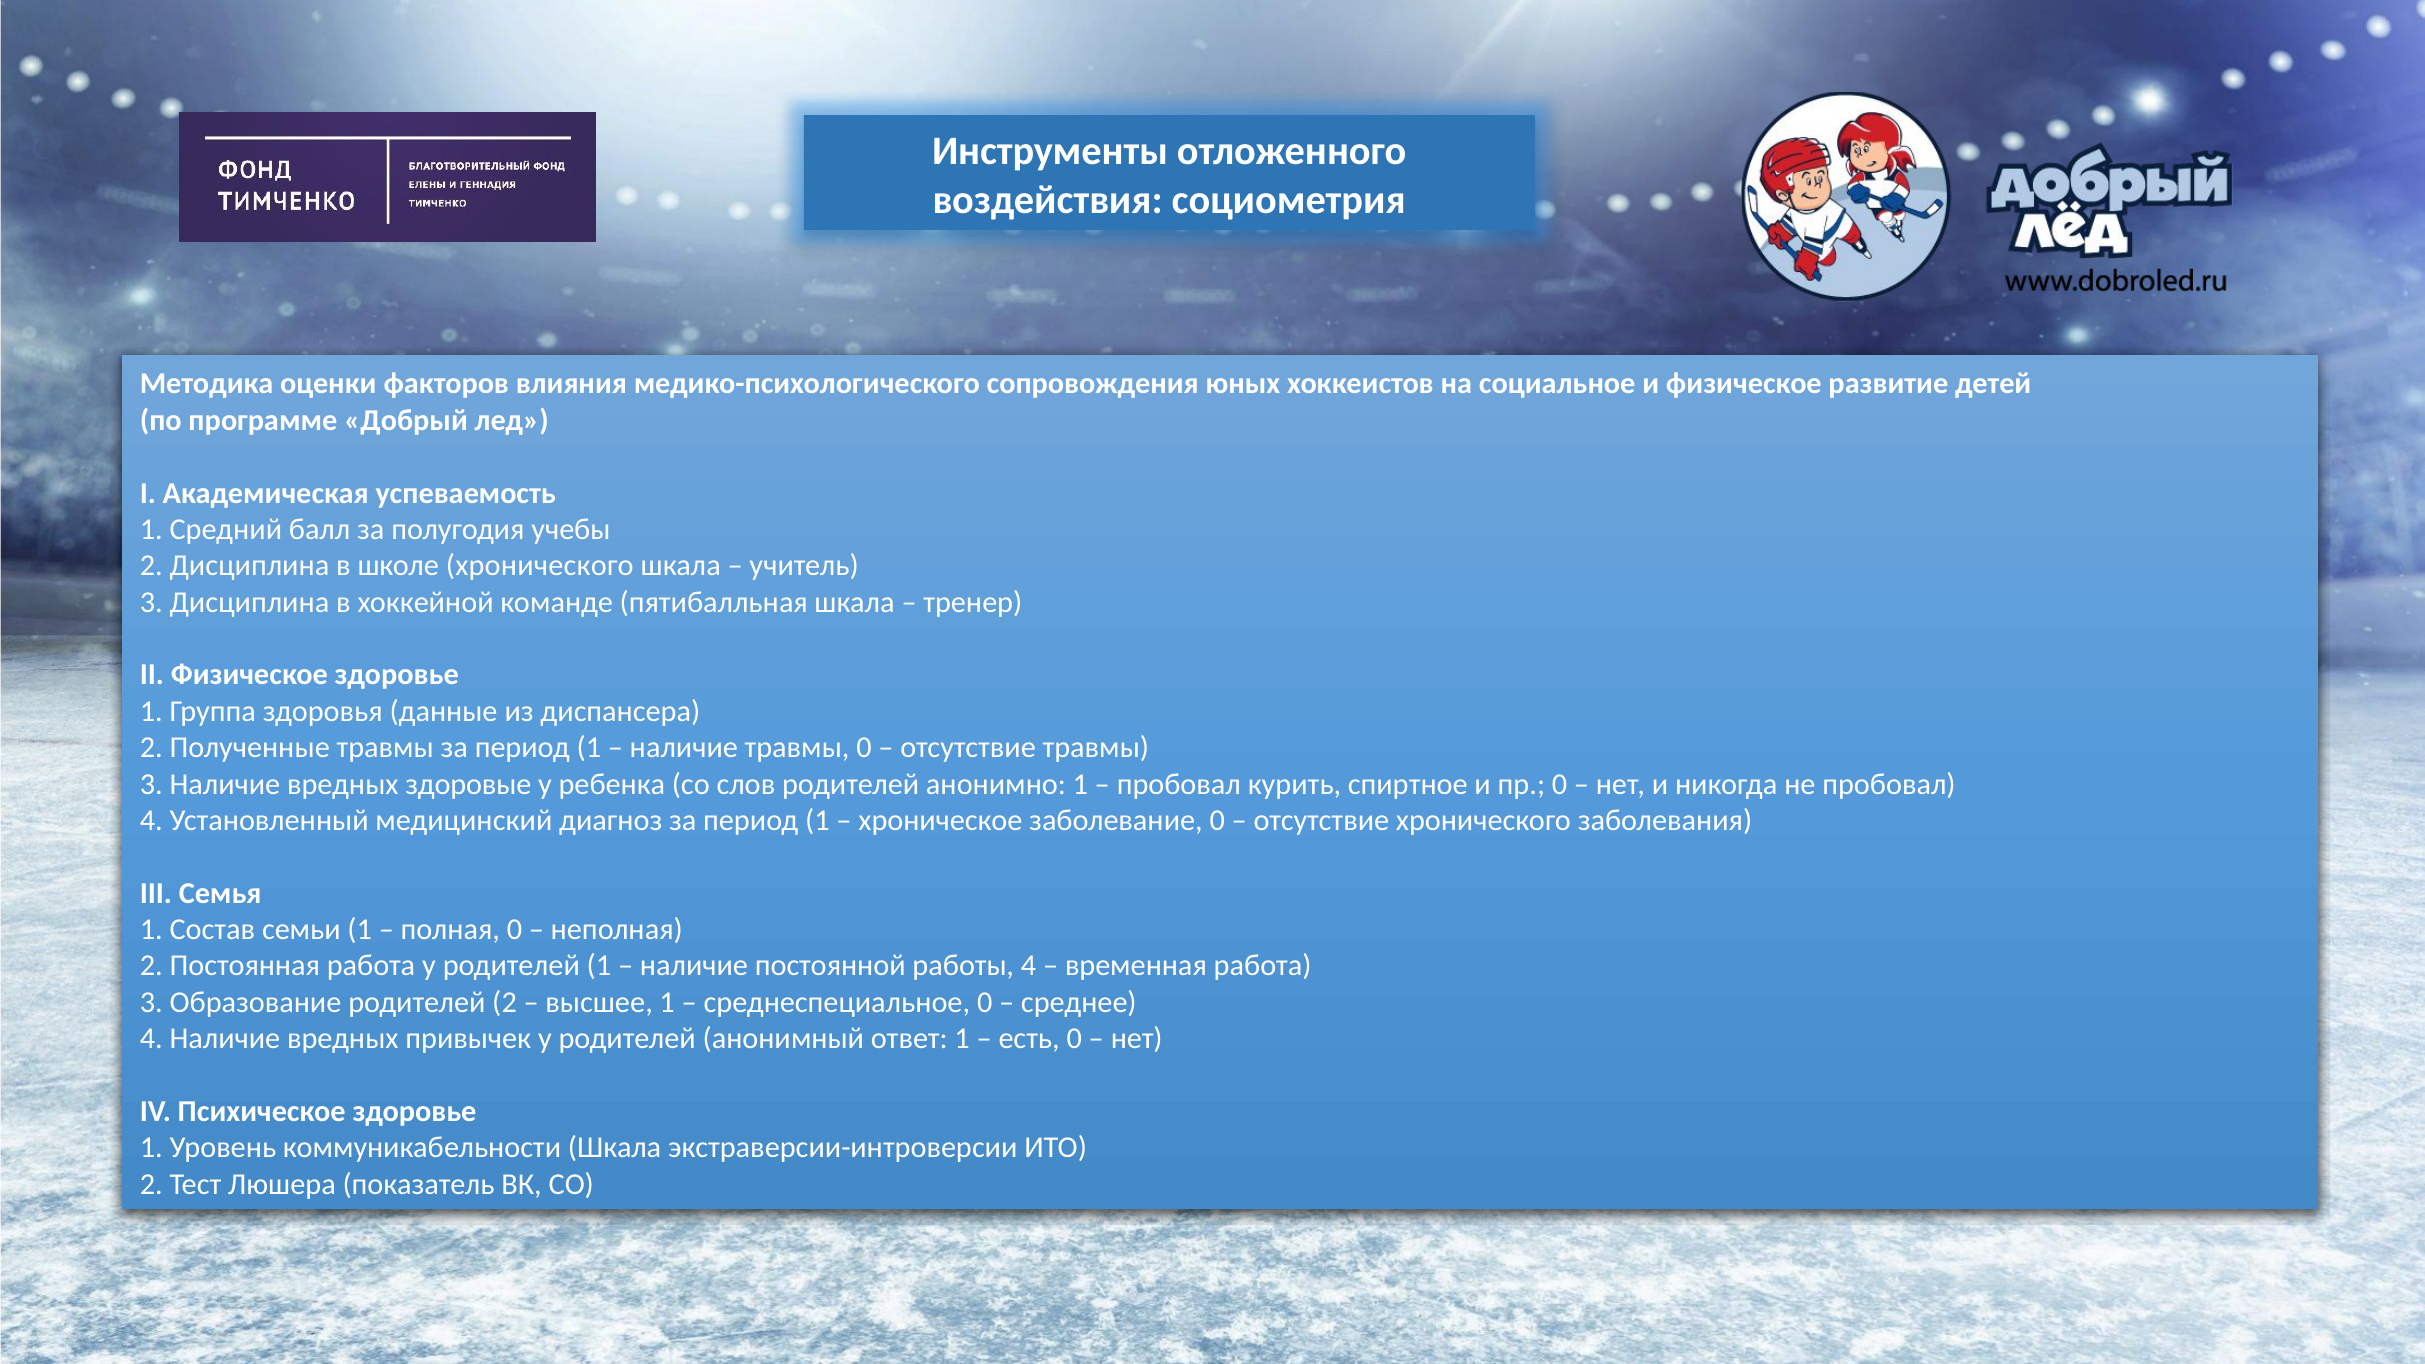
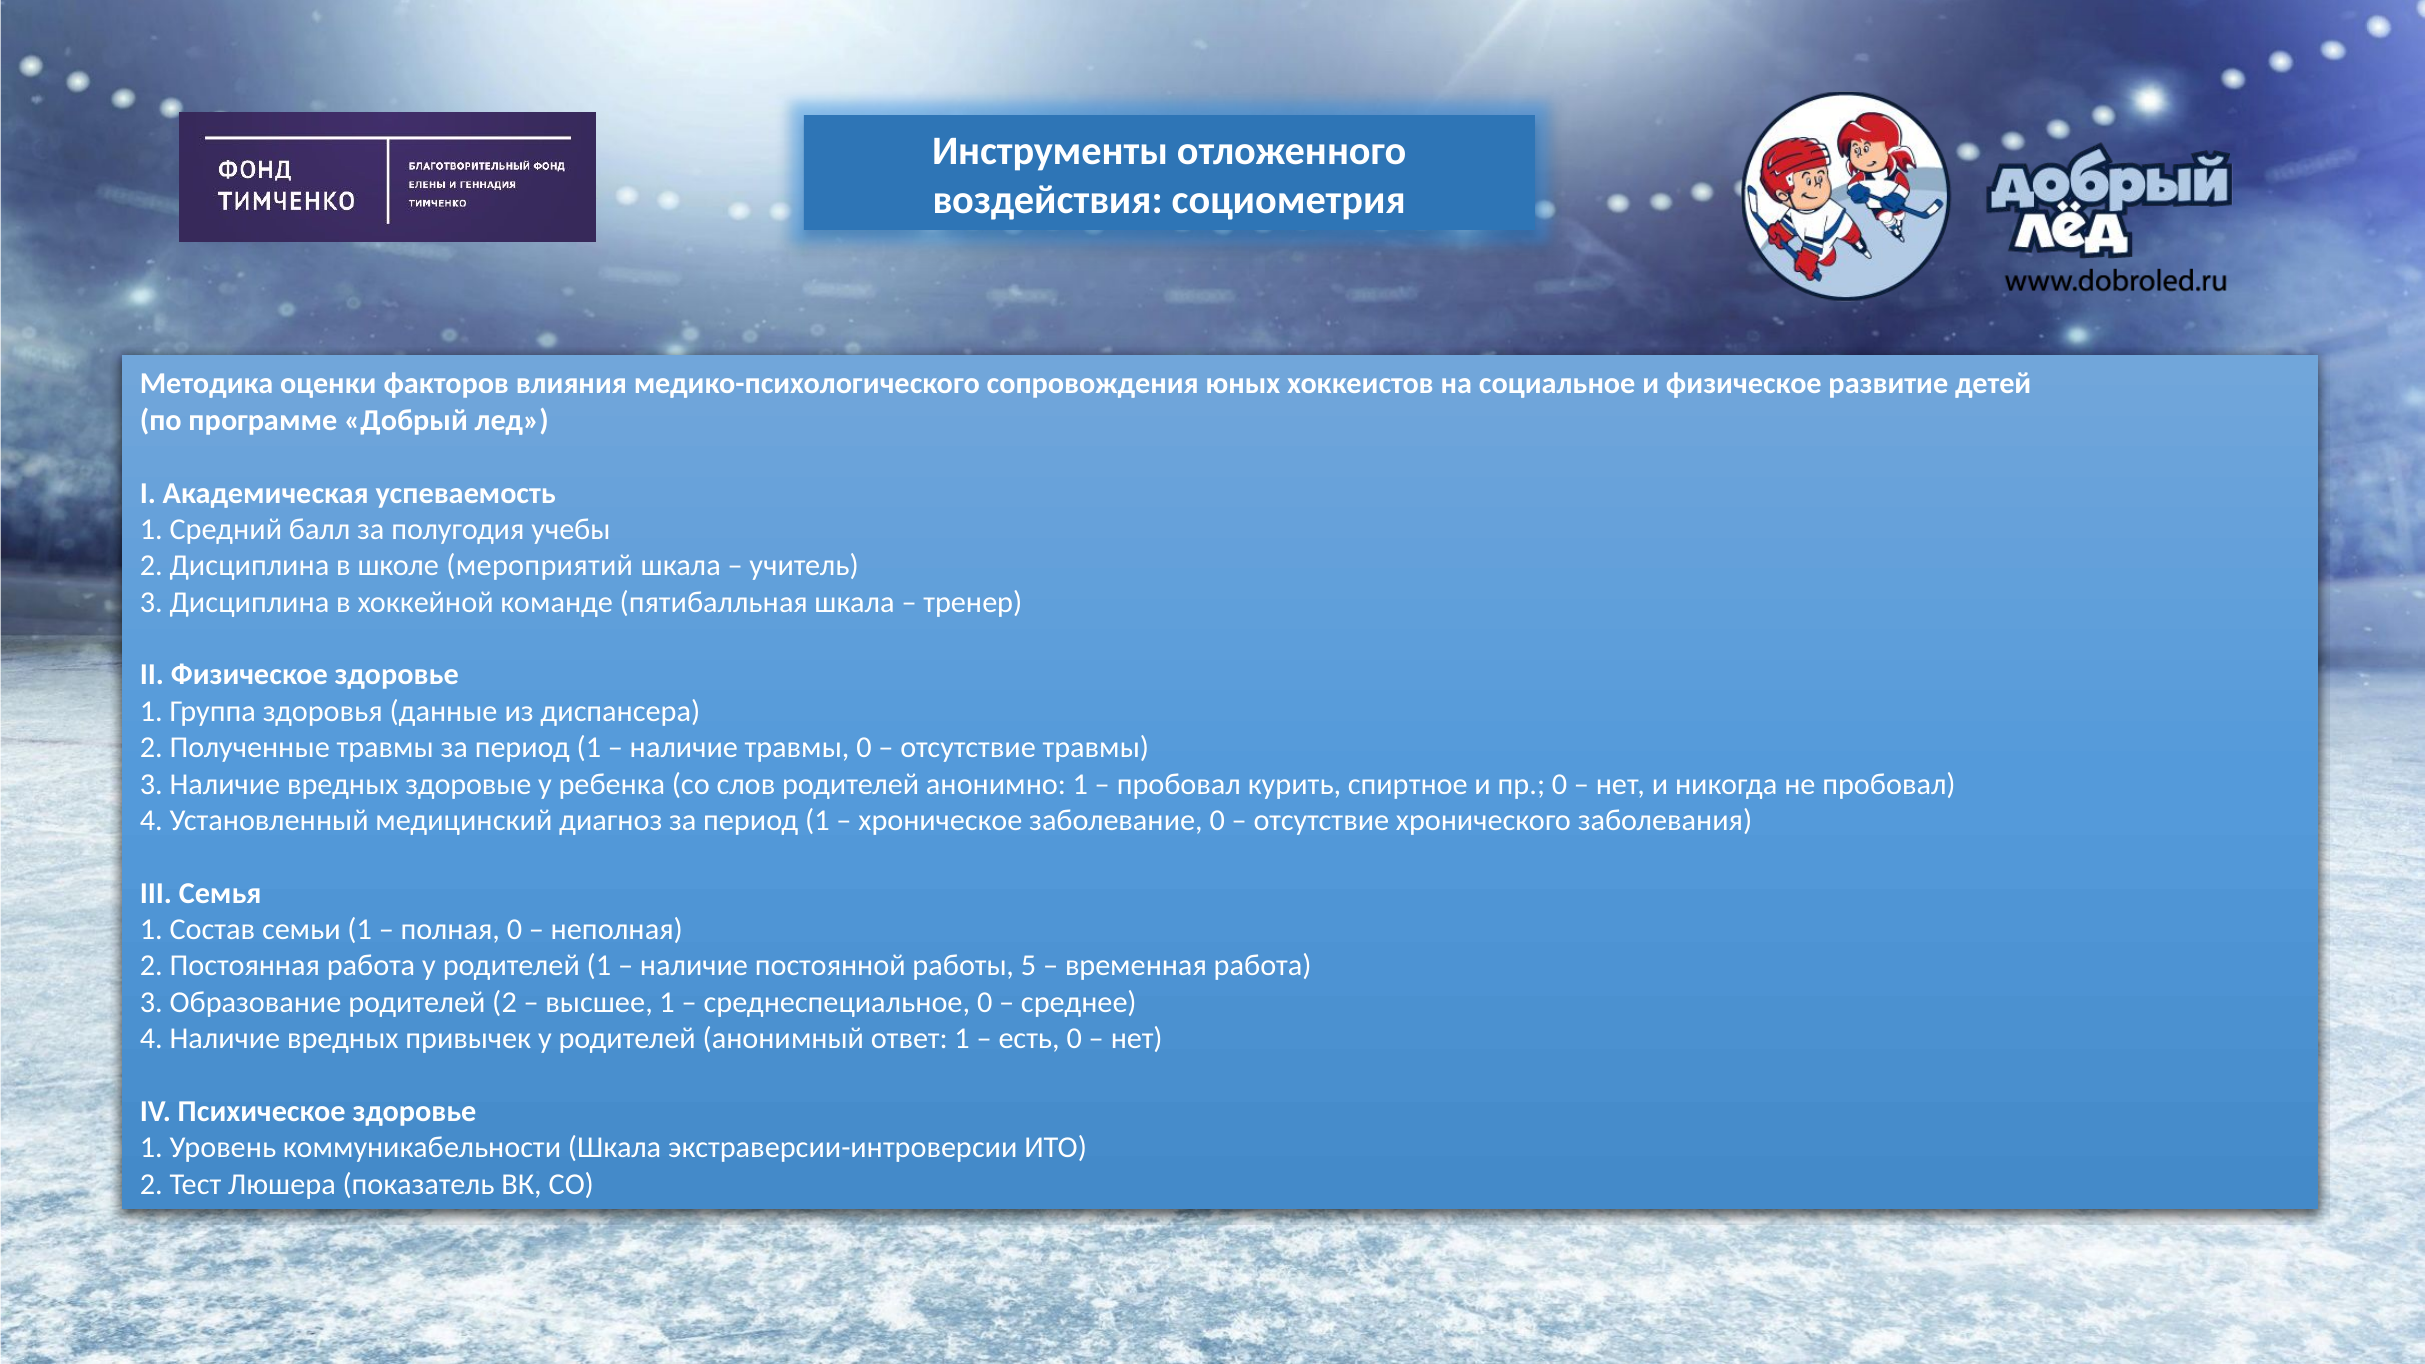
школе хронического: хронического -> мероприятий
работы 4: 4 -> 5
